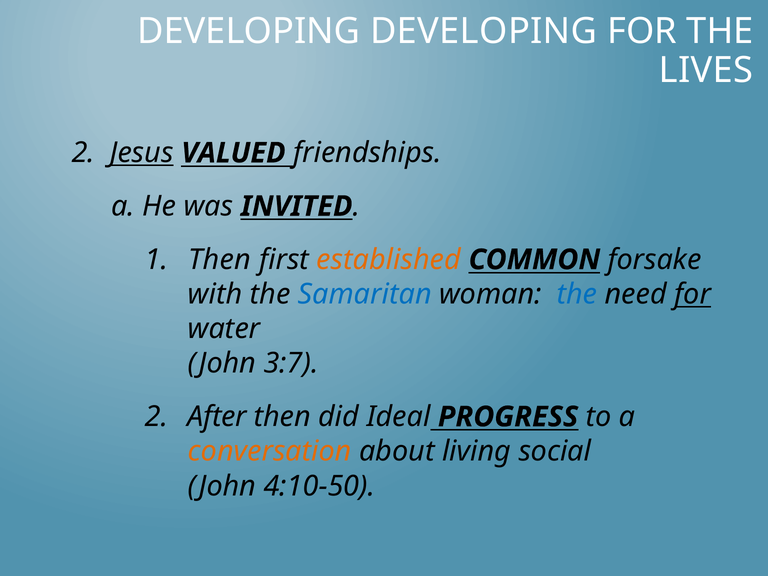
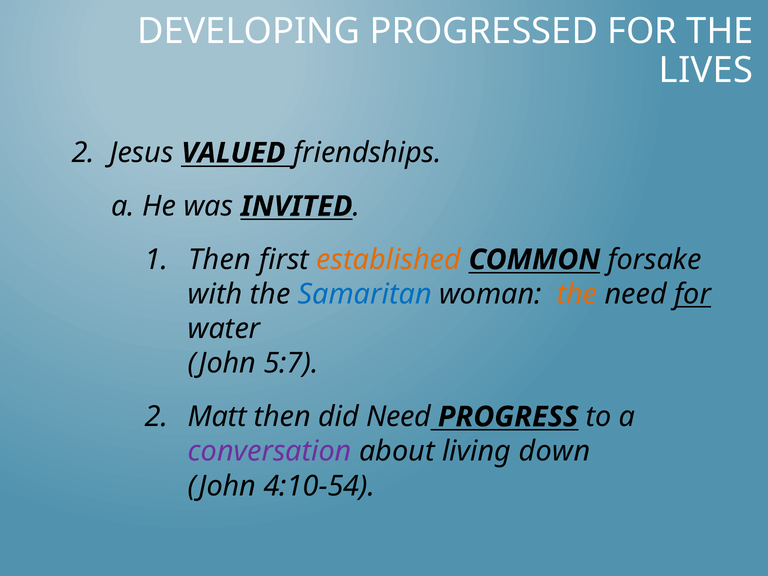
DEVELOPING DEVELOPING: DEVELOPING -> PROGRESSED
Jesus underline: present -> none
the at (577, 294) colour: blue -> orange
3:7: 3:7 -> 5:7
After: After -> Matt
did Ideal: Ideal -> Need
conversation colour: orange -> purple
social: social -> down
4:10-50: 4:10-50 -> 4:10-54
